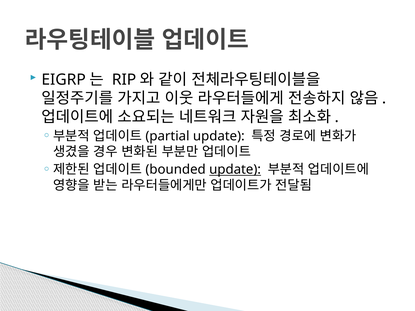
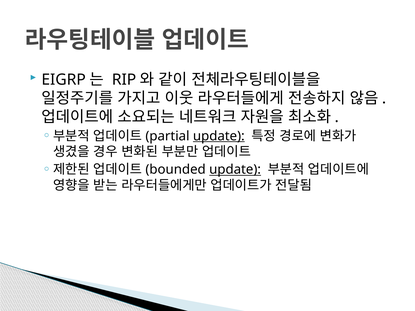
update at (219, 136) underline: none -> present
